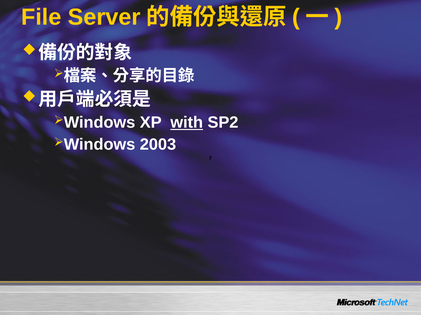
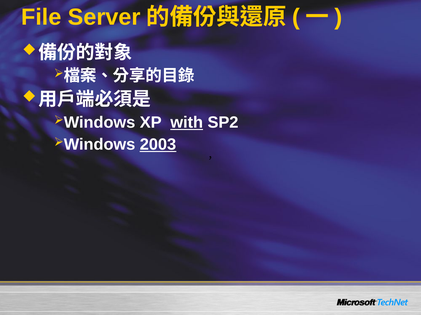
2003 underline: none -> present
